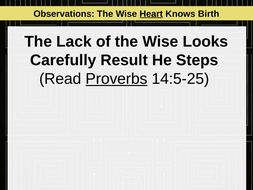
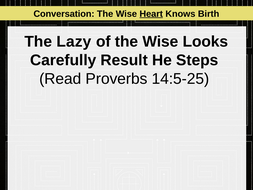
Observations: Observations -> Conversation
Lack: Lack -> Lazy
Proverbs underline: present -> none
